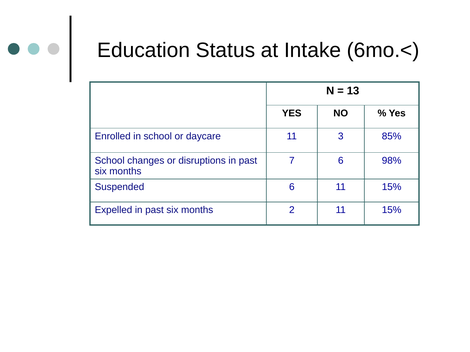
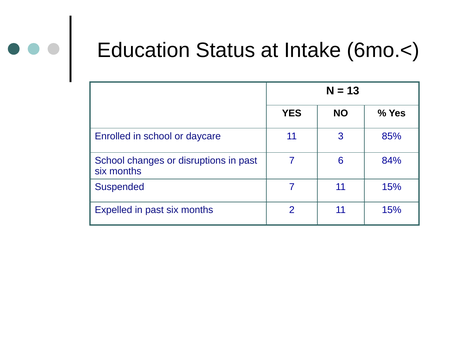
98%: 98% -> 84%
Suspended 6: 6 -> 7
